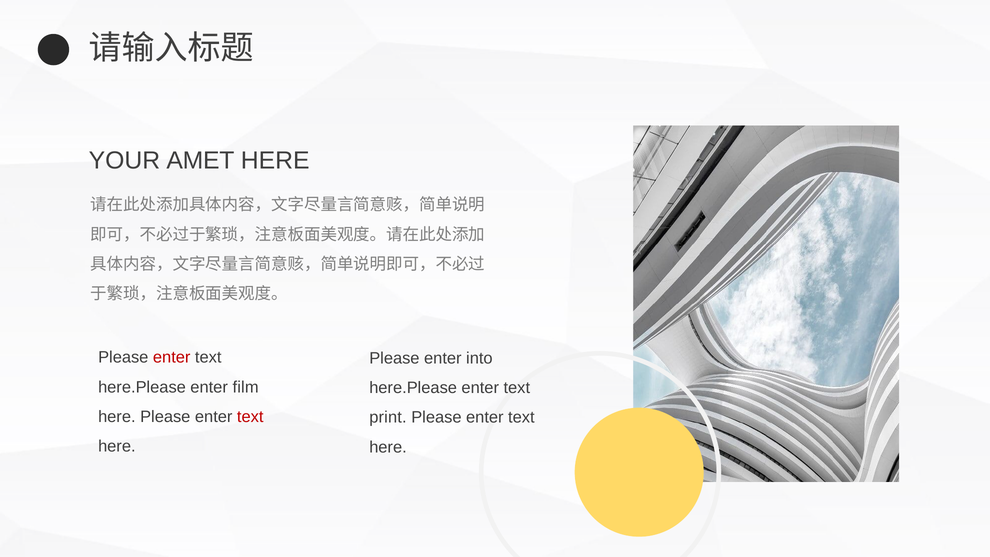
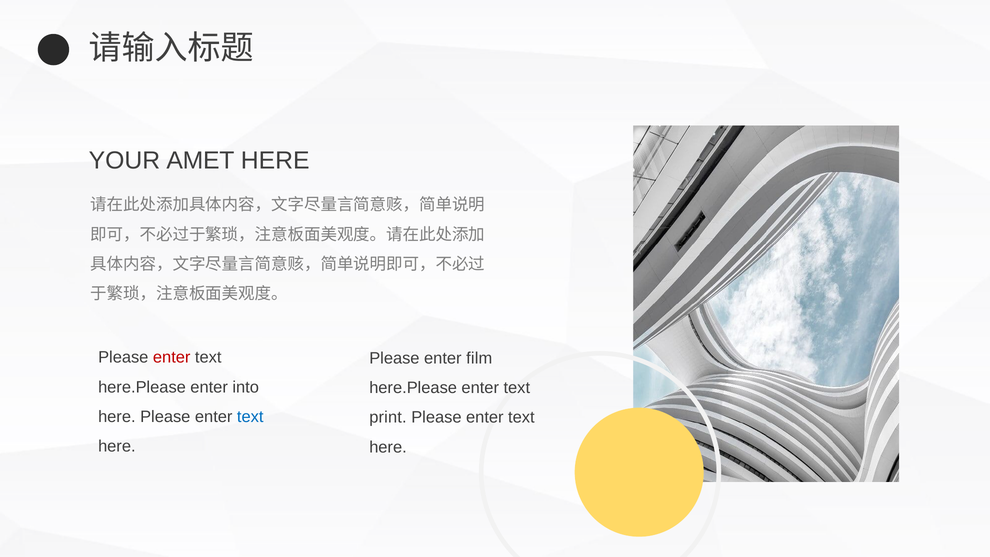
into: into -> film
film: film -> into
text at (250, 417) colour: red -> blue
